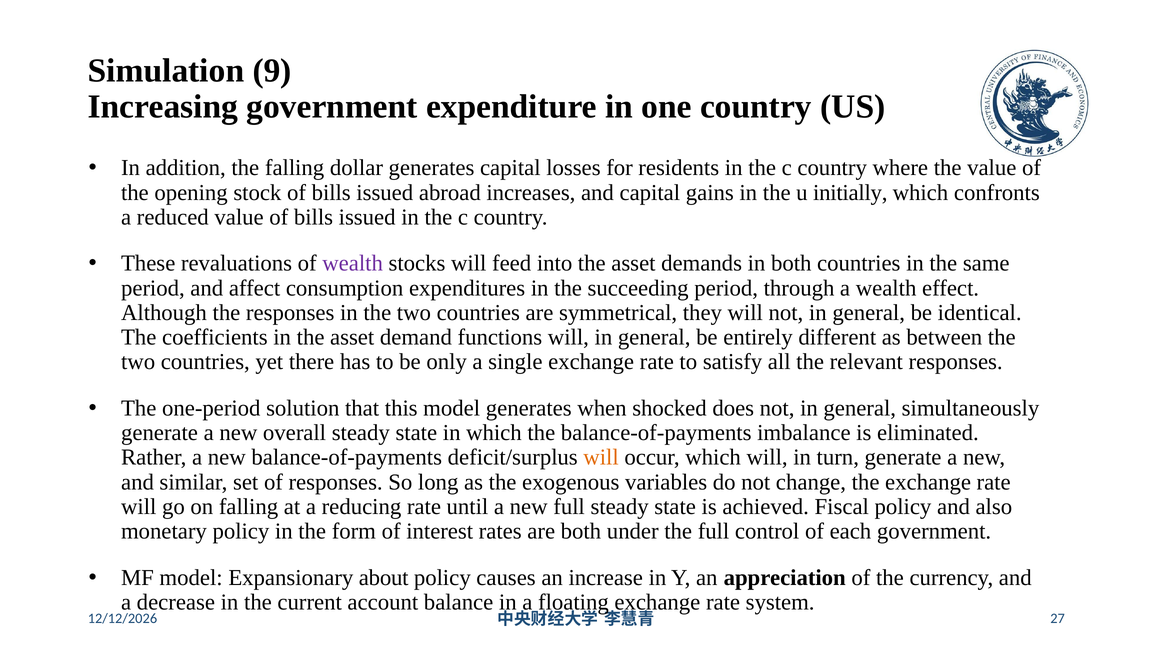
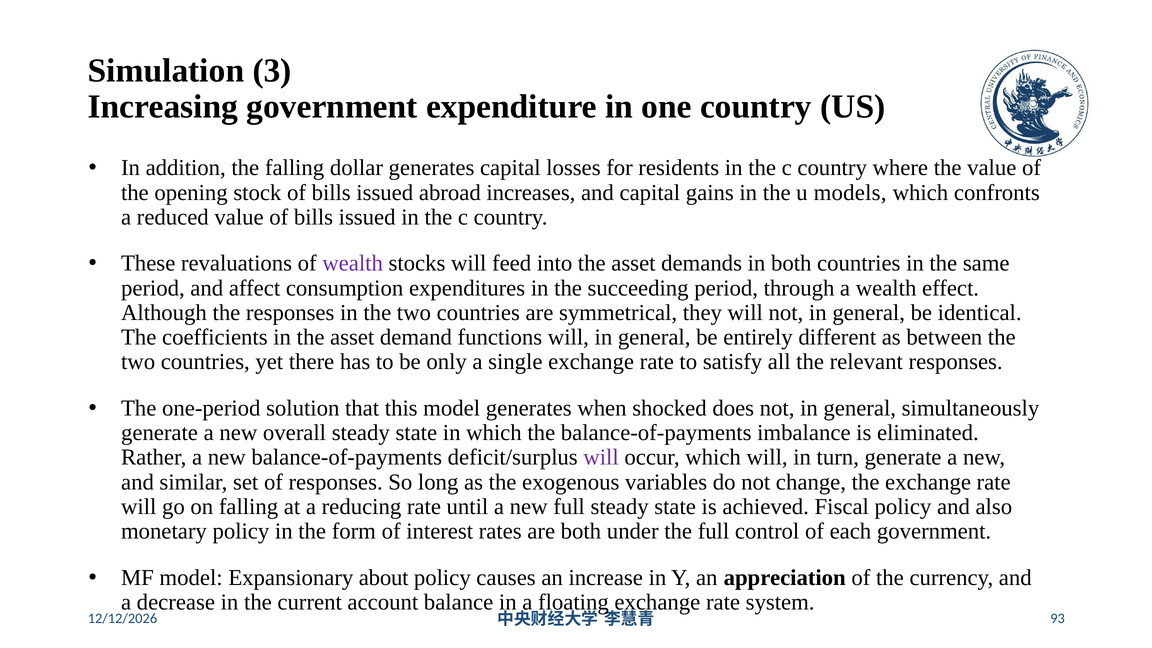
9: 9 -> 3
initially: initially -> models
will at (601, 457) colour: orange -> purple
27: 27 -> 93
